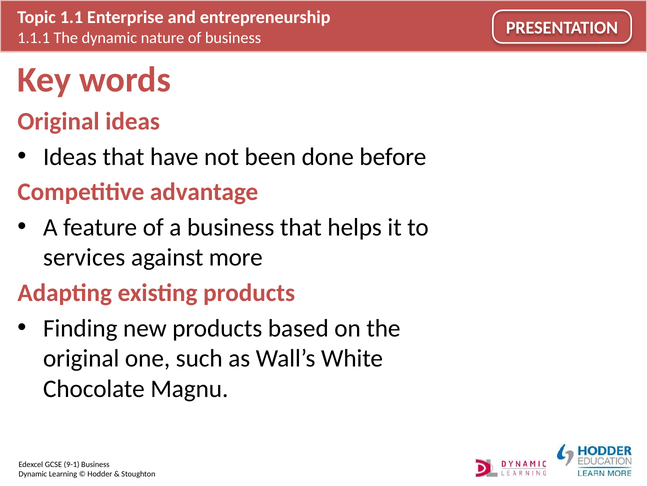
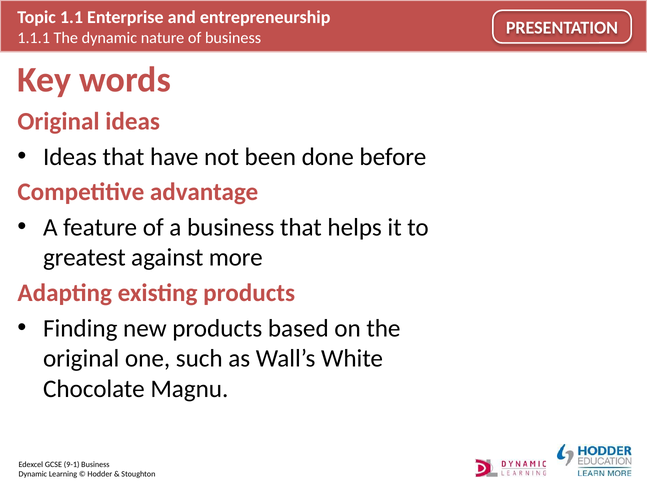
services: services -> greatest
